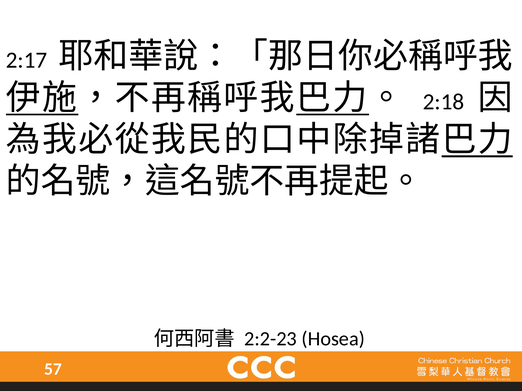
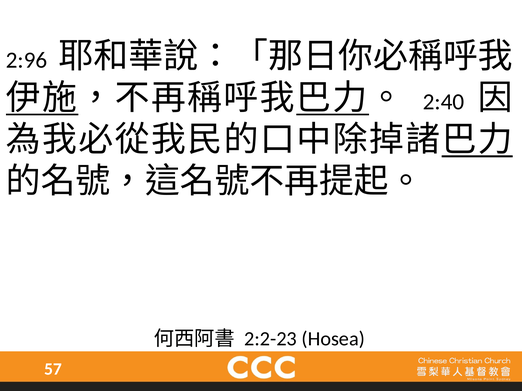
2:17: 2:17 -> 2:96
2:18: 2:18 -> 2:40
